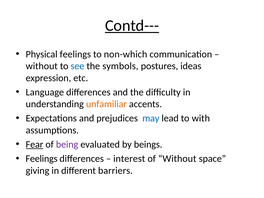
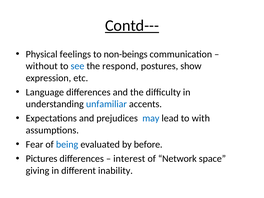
non-which: non-which -> non-beings
symbols: symbols -> respond
ideas: ideas -> show
unfamiliar colour: orange -> blue
Fear underline: present -> none
being colour: purple -> blue
beings: beings -> before
Feelings at (42, 159): Feelings -> Pictures
of Without: Without -> Network
barriers: barriers -> inability
